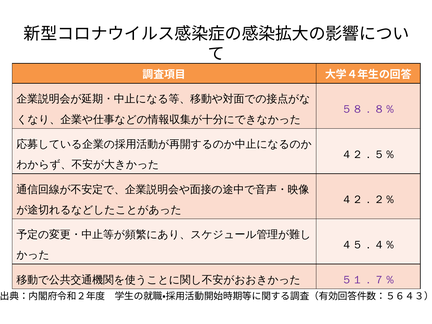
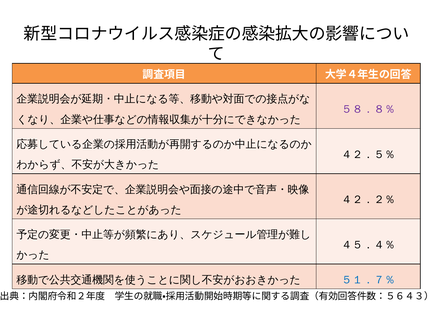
５１．７％ colour: purple -> blue
